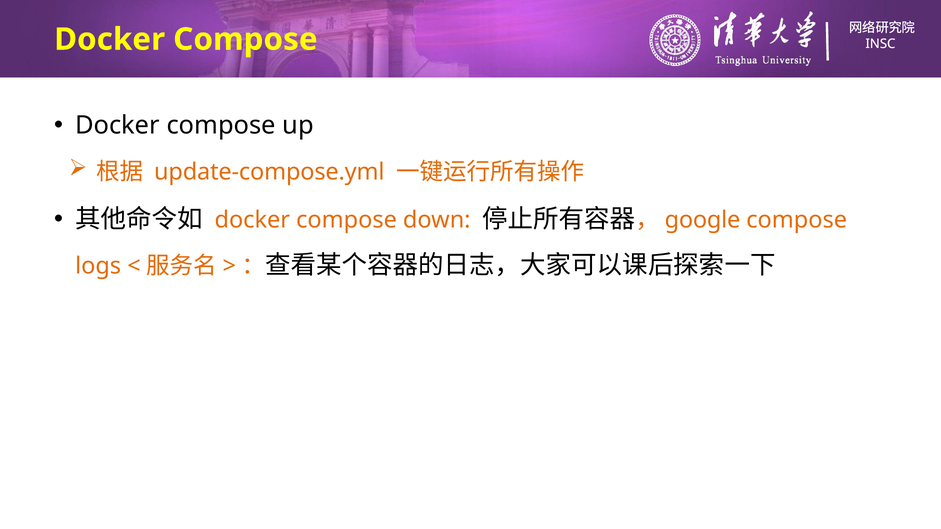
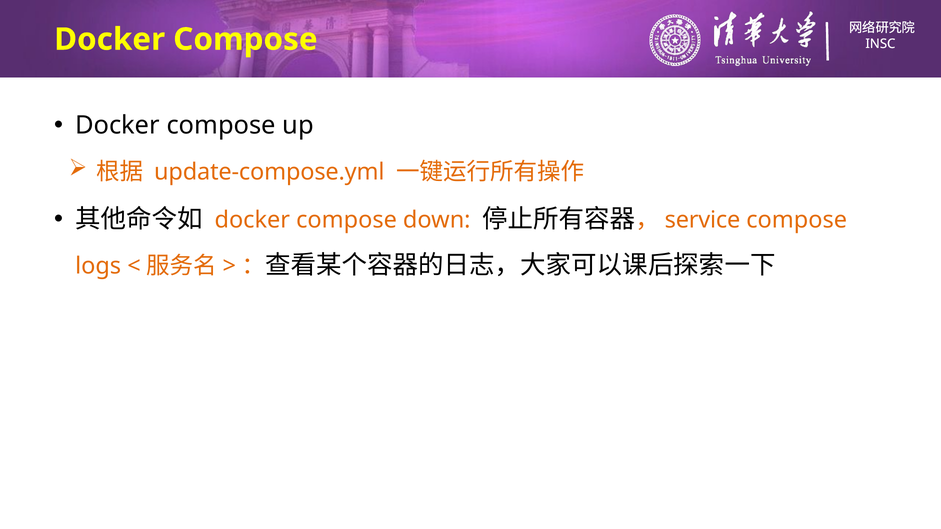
google: google -> service
